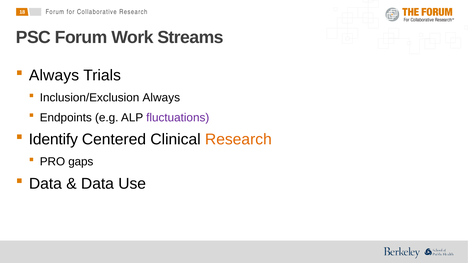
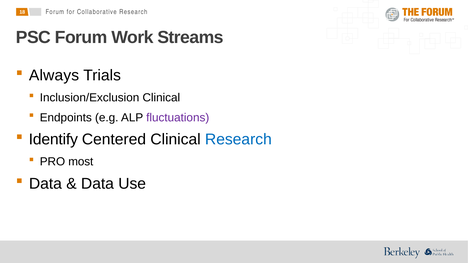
Inclusion/Exclusion Always: Always -> Clinical
Research at (238, 140) colour: orange -> blue
gaps: gaps -> most
